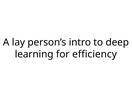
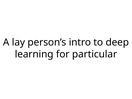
efficiency: efficiency -> particular
